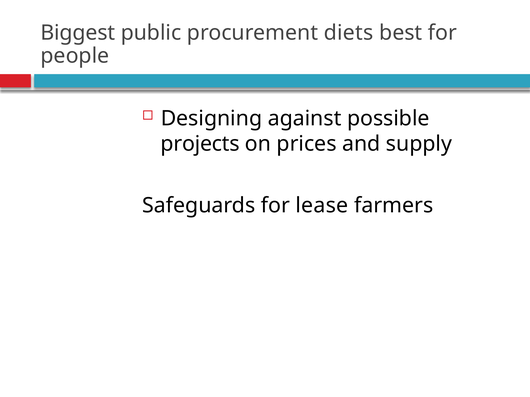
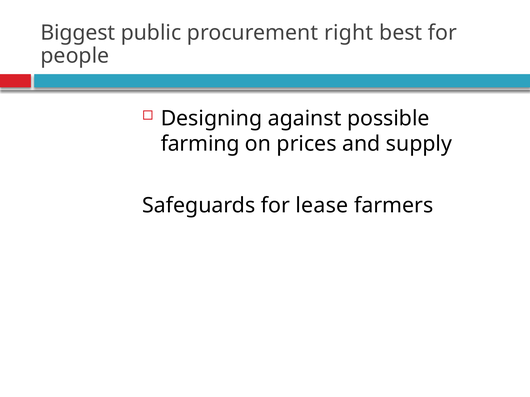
diets: diets -> right
projects: projects -> farming
